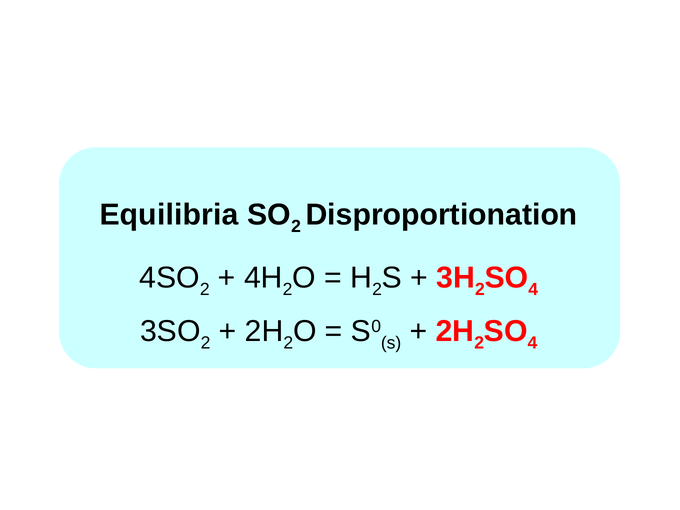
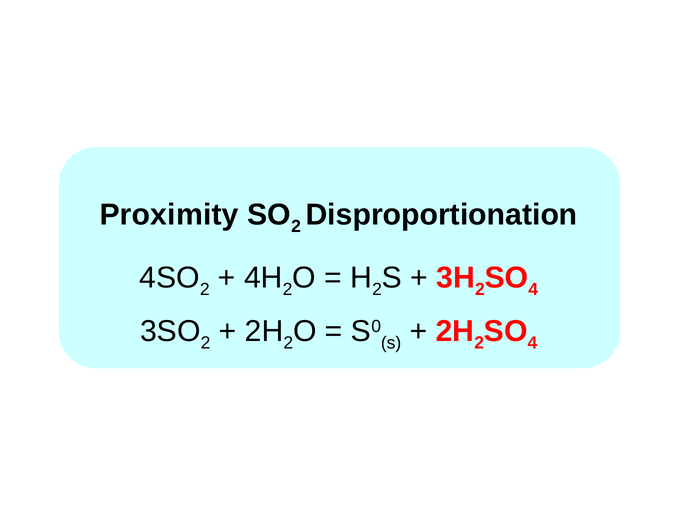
Equilibria: Equilibria -> Proximity
